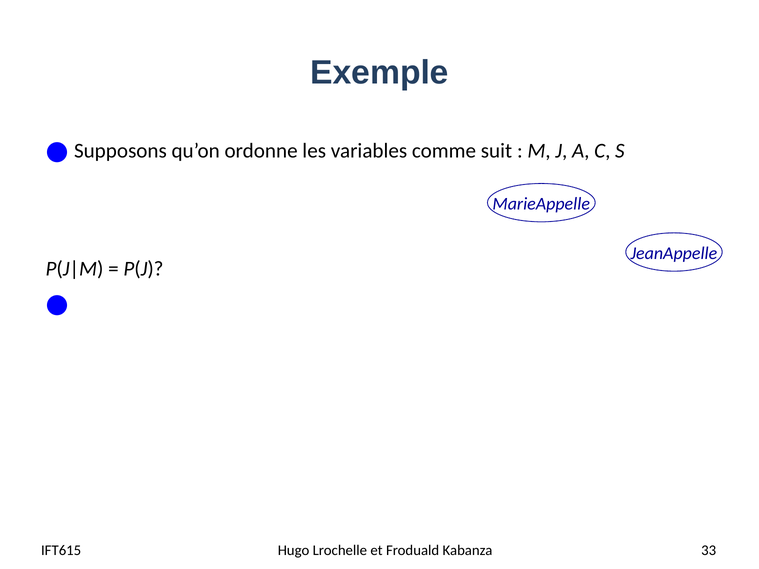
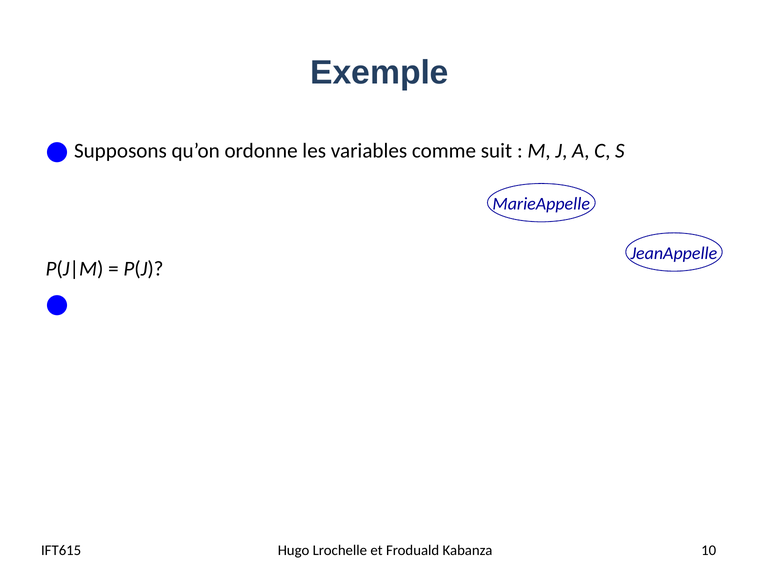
33: 33 -> 10
